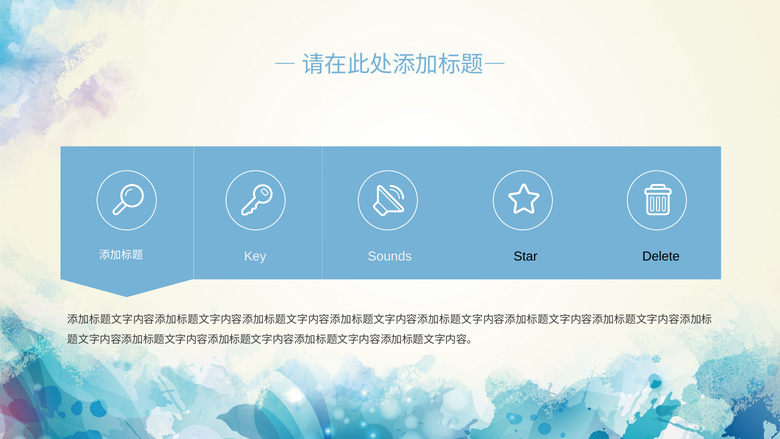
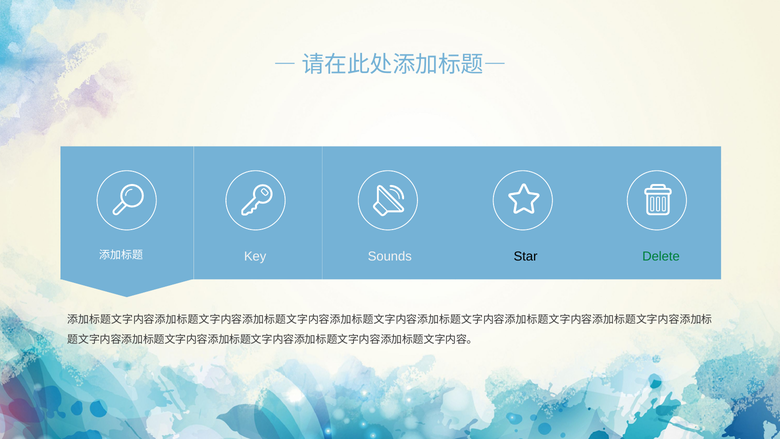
Delete colour: black -> green
